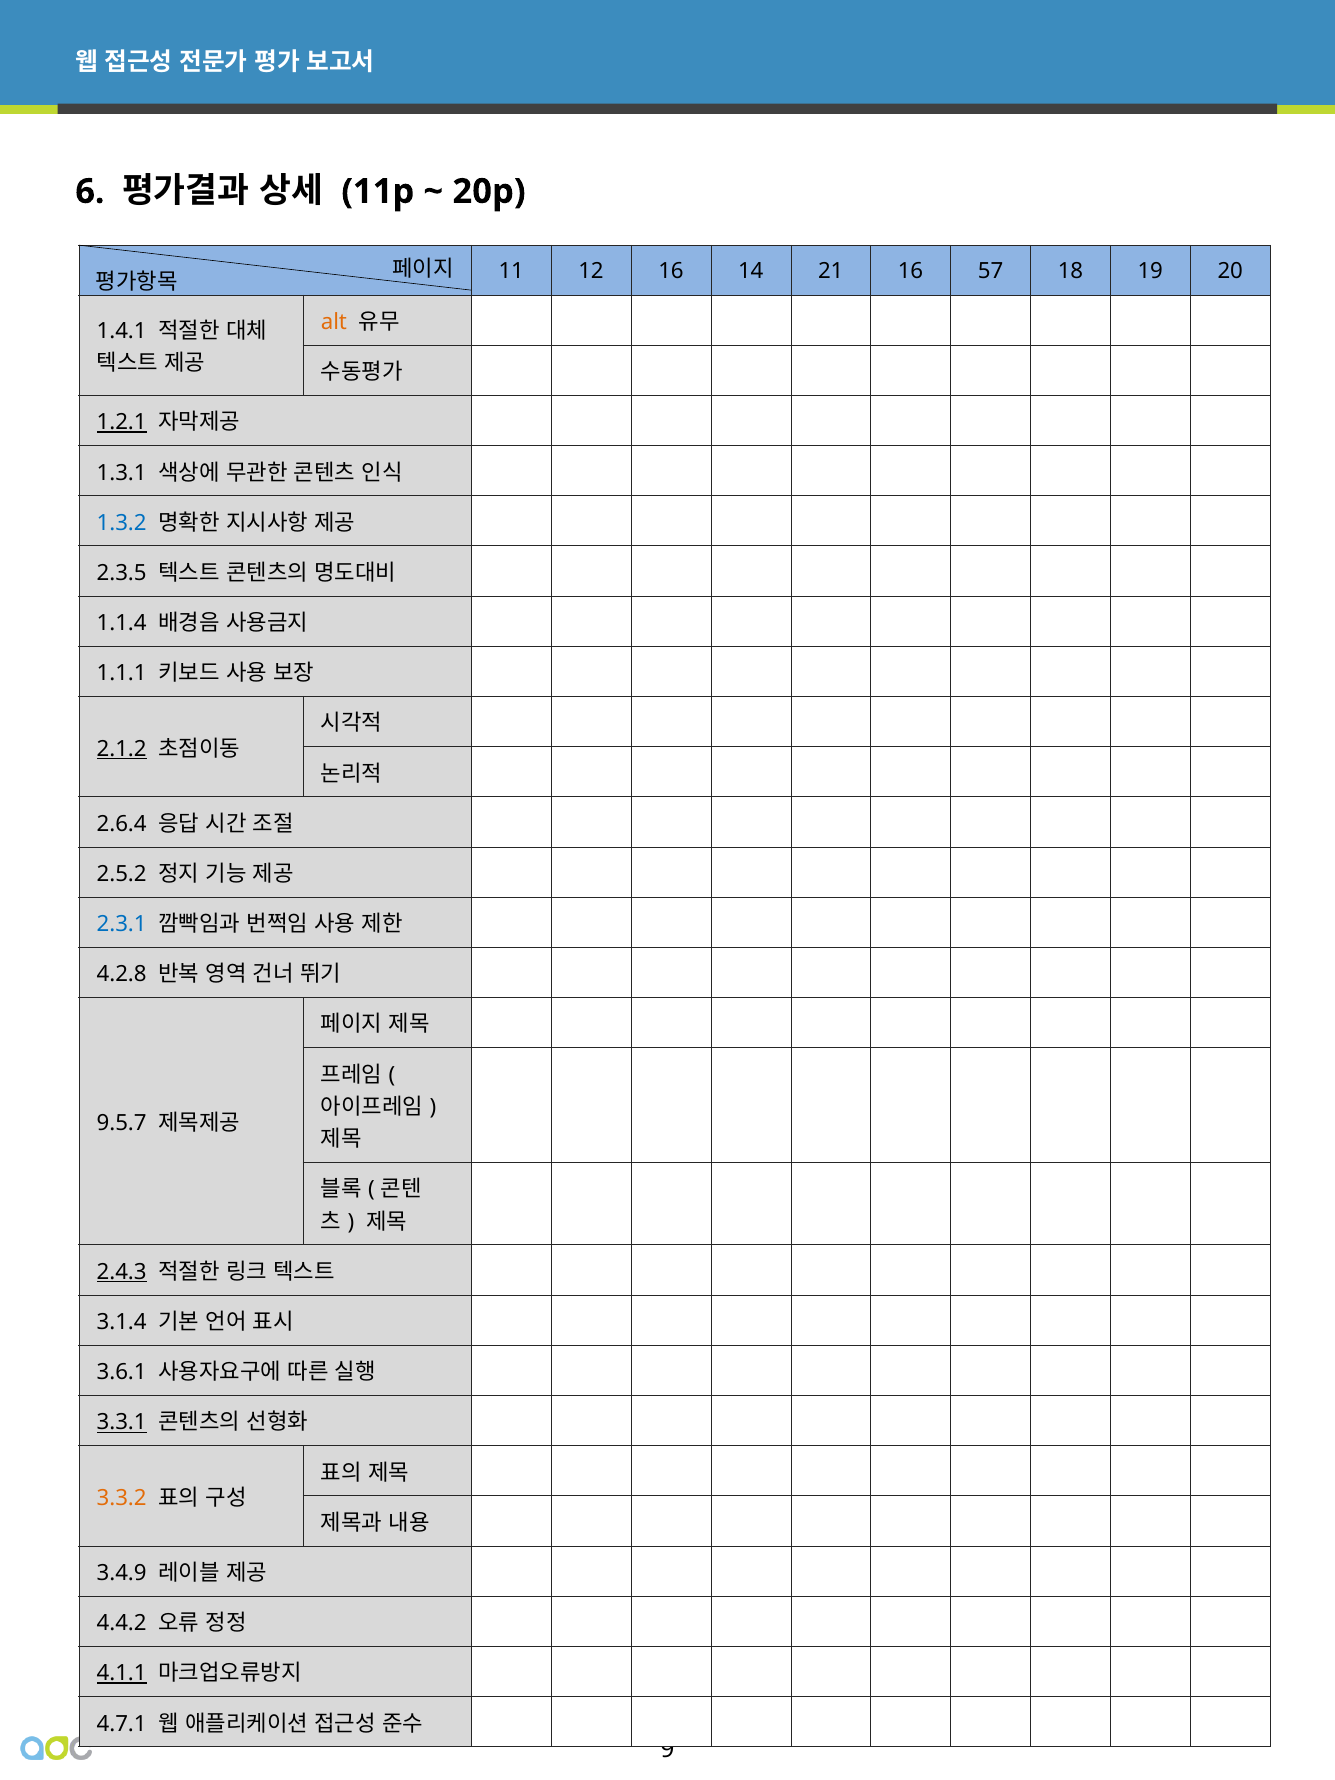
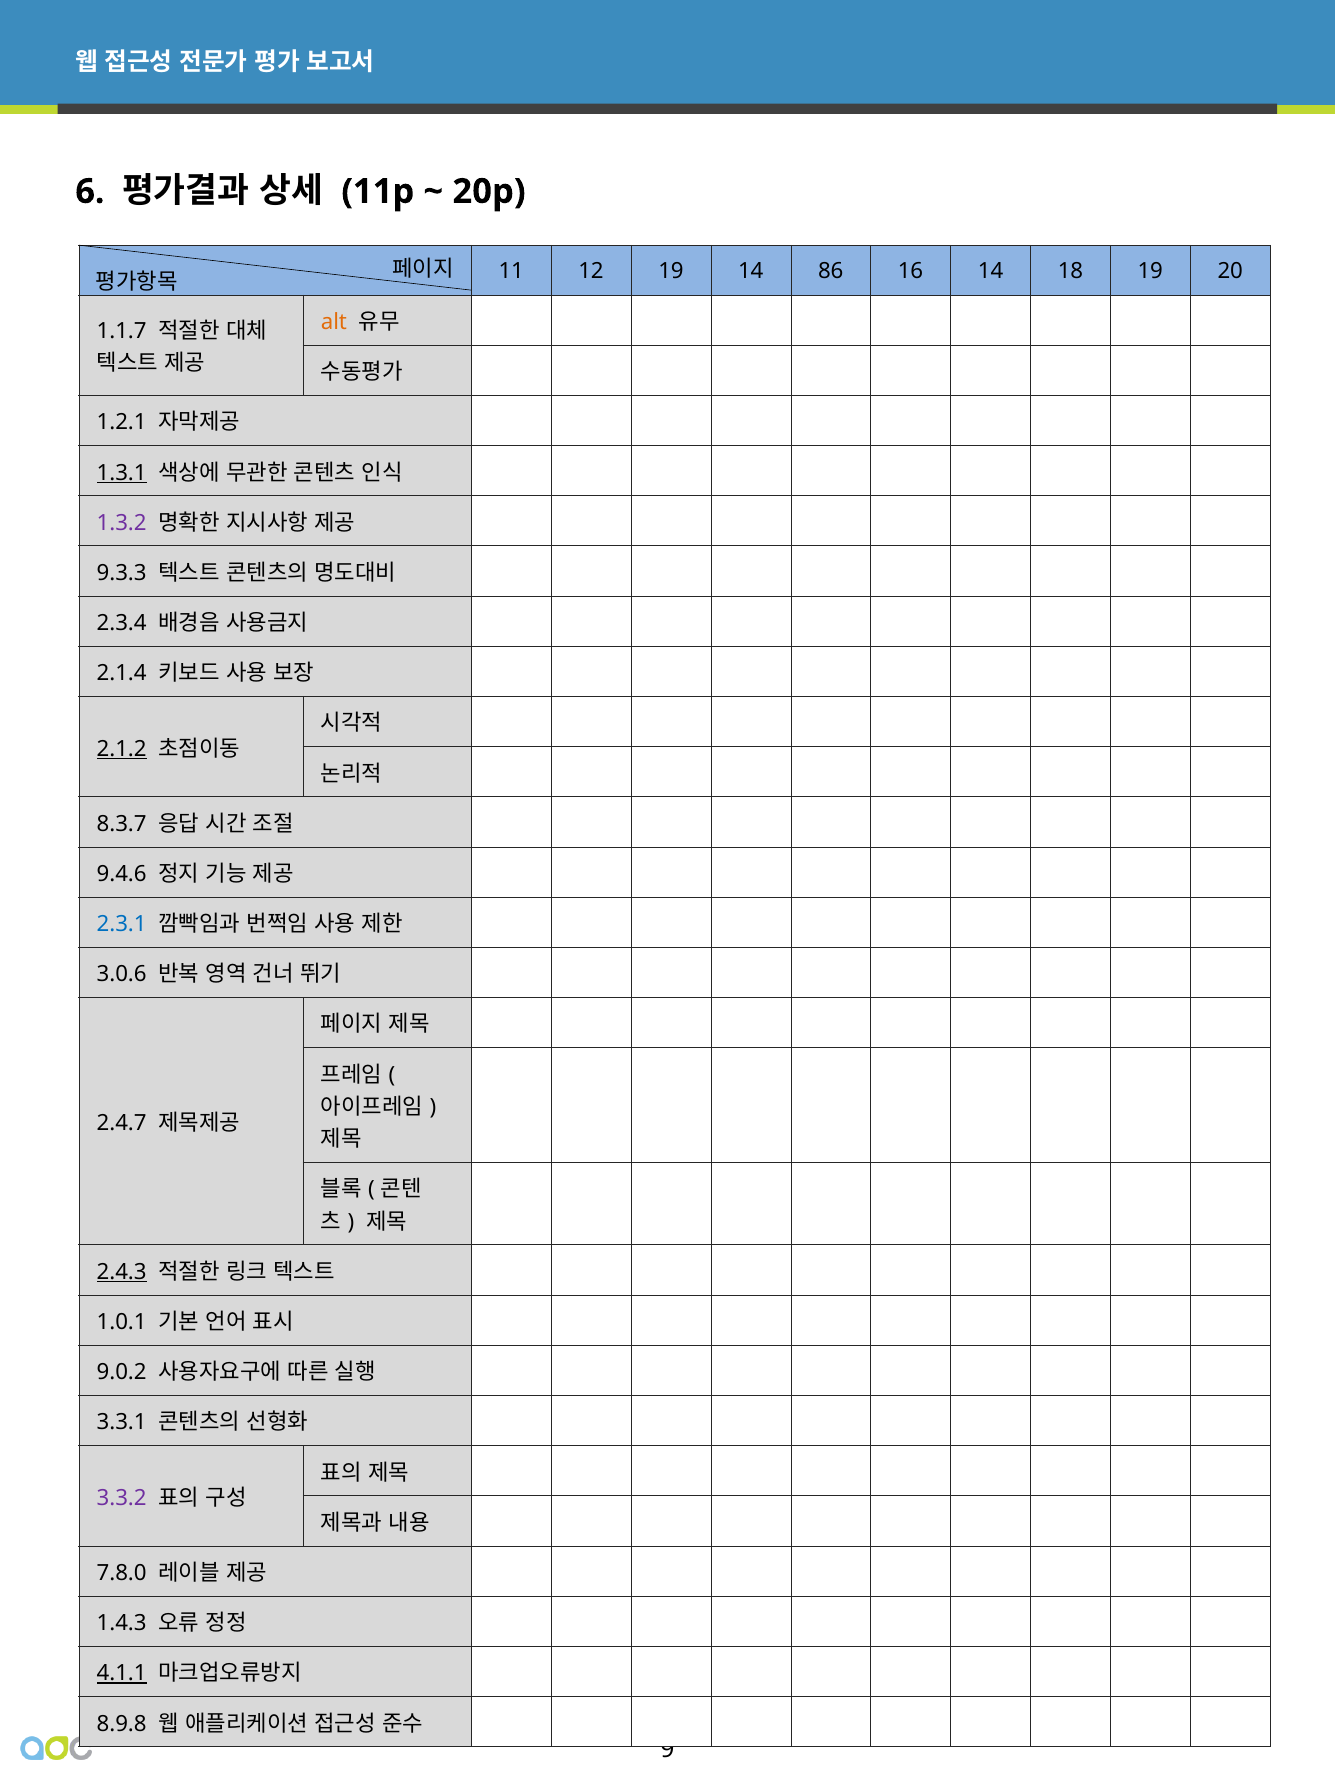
12 16: 16 -> 19
21: 21 -> 86
16 57: 57 -> 14
1.4.1: 1.4.1 -> 1.1.7
1.2.1 underline: present -> none
1.3.1 underline: none -> present
1.3.2 colour: blue -> purple
2.3.5: 2.3.5 -> 9.3.3
1.1.4: 1.1.4 -> 2.3.4
1.1.1: 1.1.1 -> 2.1.4
2.6.4: 2.6.4 -> 8.3.7
2.5.2: 2.5.2 -> 9.4.6
4.2.8: 4.2.8 -> 3.0.6
9.5.7: 9.5.7 -> 2.4.7
3.1.4: 3.1.4 -> 1.0.1
3.6.1: 3.6.1 -> 9.0.2
3.3.1 underline: present -> none
3.3.2 colour: orange -> purple
3.4.9: 3.4.9 -> 7.8.0
4.4.2: 4.4.2 -> 1.4.3
4.7.1: 4.7.1 -> 8.9.8
